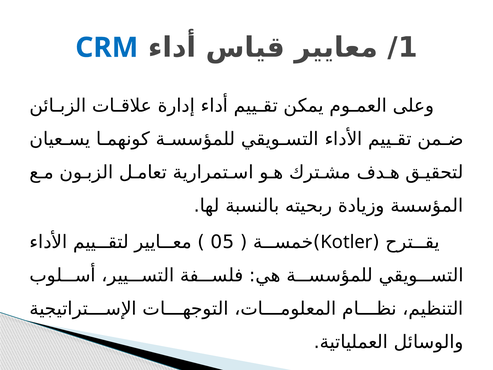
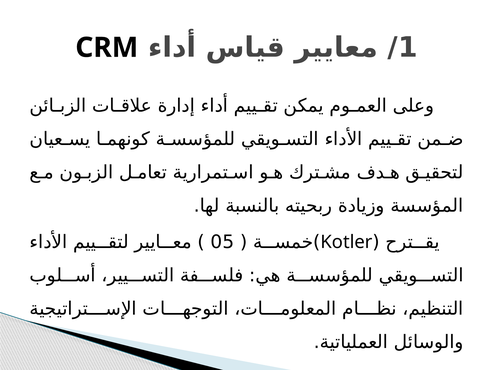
CRM colour: blue -> black
